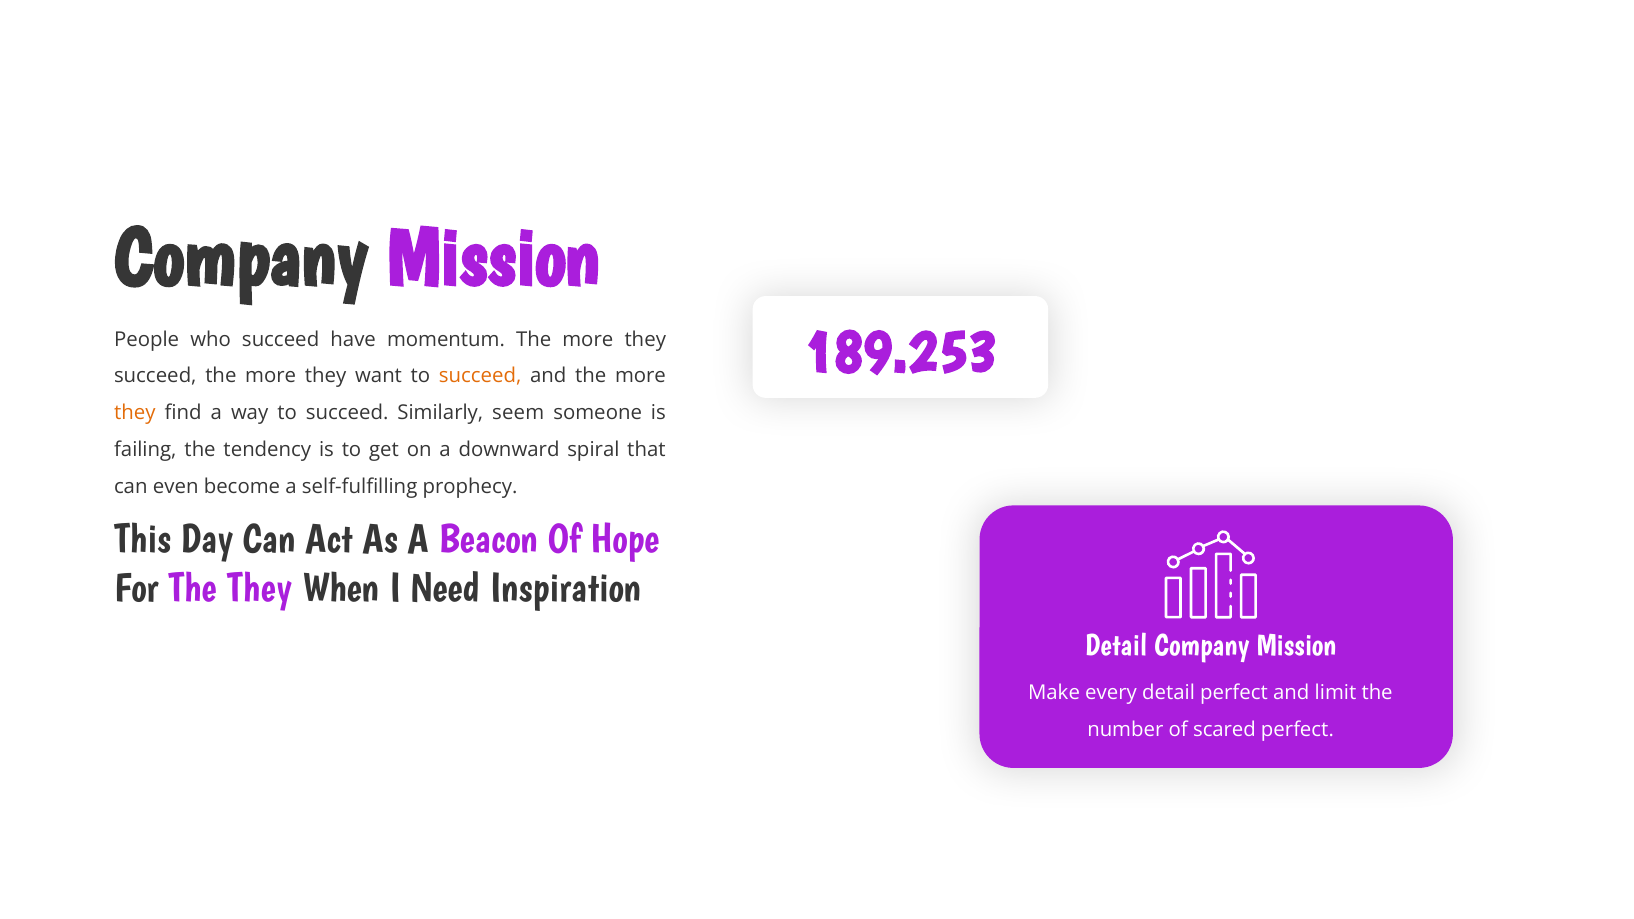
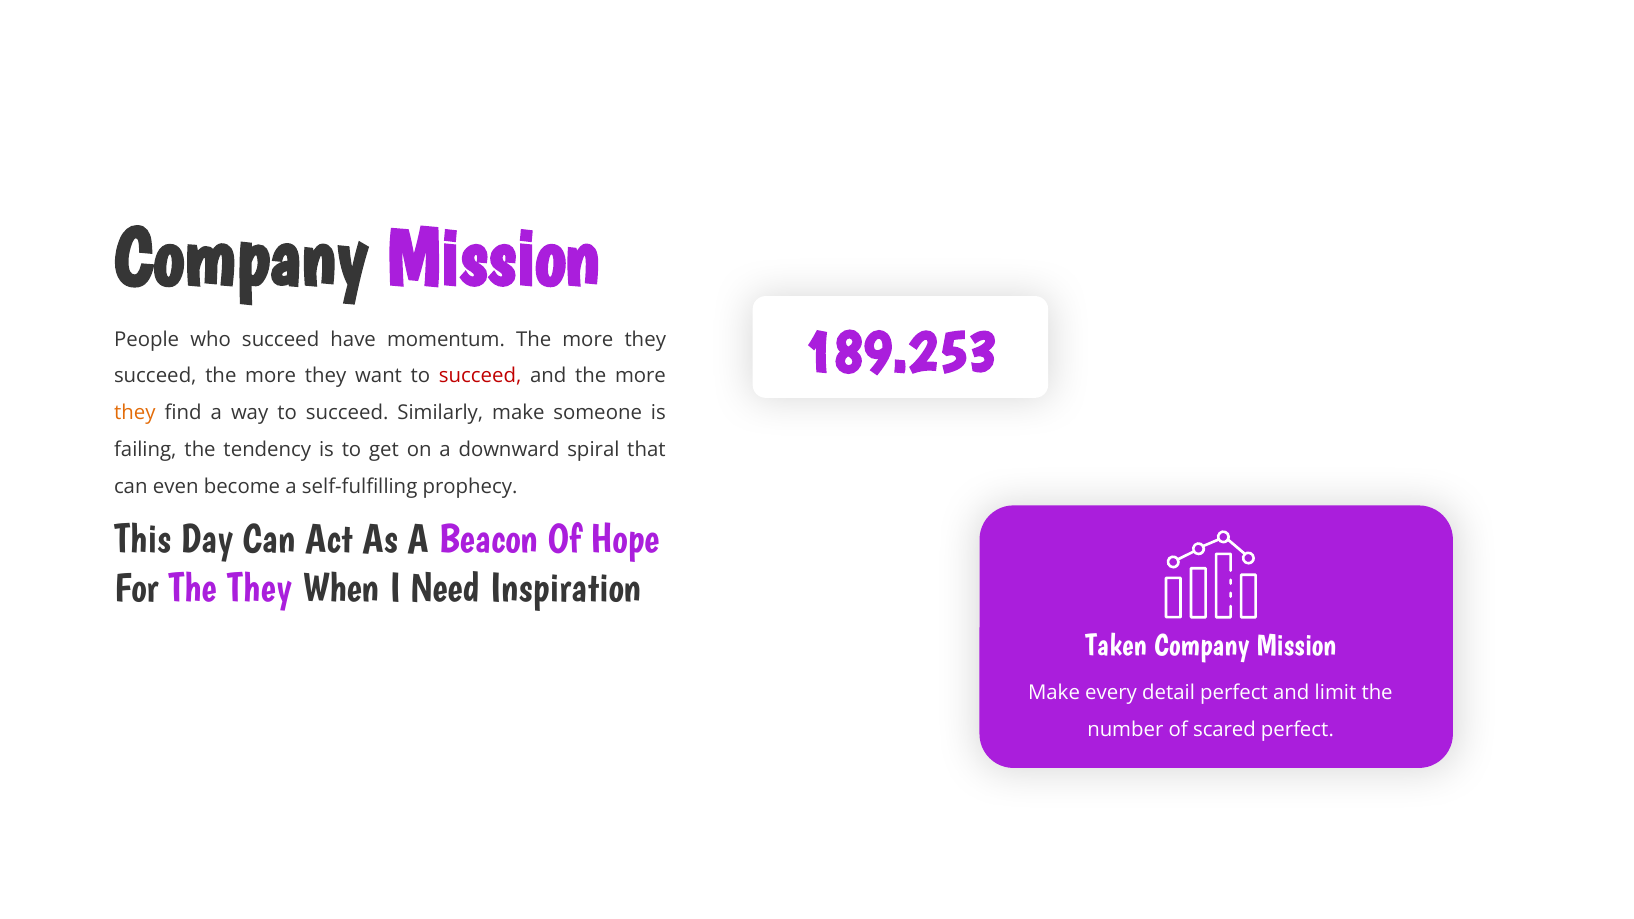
succeed at (480, 376) colour: orange -> red
Similarly seem: seem -> make
Detail at (1116, 645): Detail -> Taken
